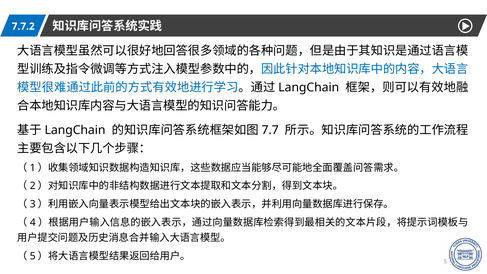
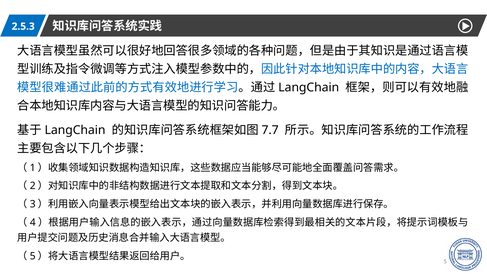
7.7.2: 7.7.2 -> 2.5.3
